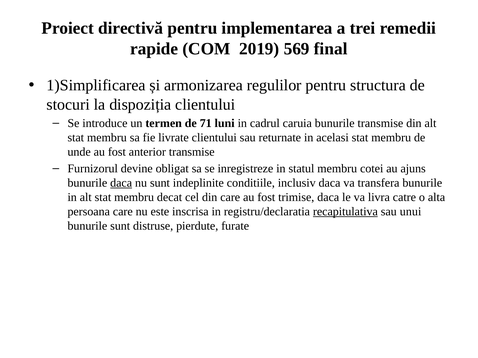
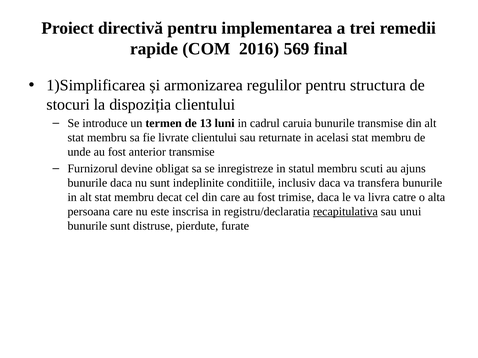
2019: 2019 -> 2016
71: 71 -> 13
cotei: cotei -> scuti
daca at (121, 183) underline: present -> none
